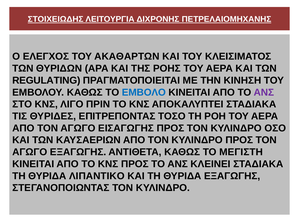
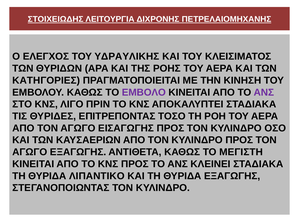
ΑΚΑΘΑΡΤΩΝ: ΑΚΑΘΑΡΤΩΝ -> ΥΔΡΑΥΛΙΚΗΣ
REGULATING: REGULATING -> ΚΑΤΗΓΟΡΙΕΣ
ΕΜΒΟΛΟ colour: blue -> purple
